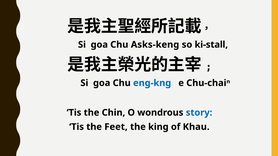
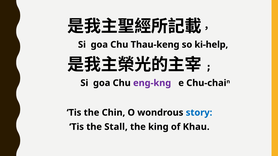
Asks-keng: Asks-keng -> Thau-keng
ki-stall: ki-stall -> ki-help
eng-kng colour: blue -> purple
Feet: Feet -> Stall
